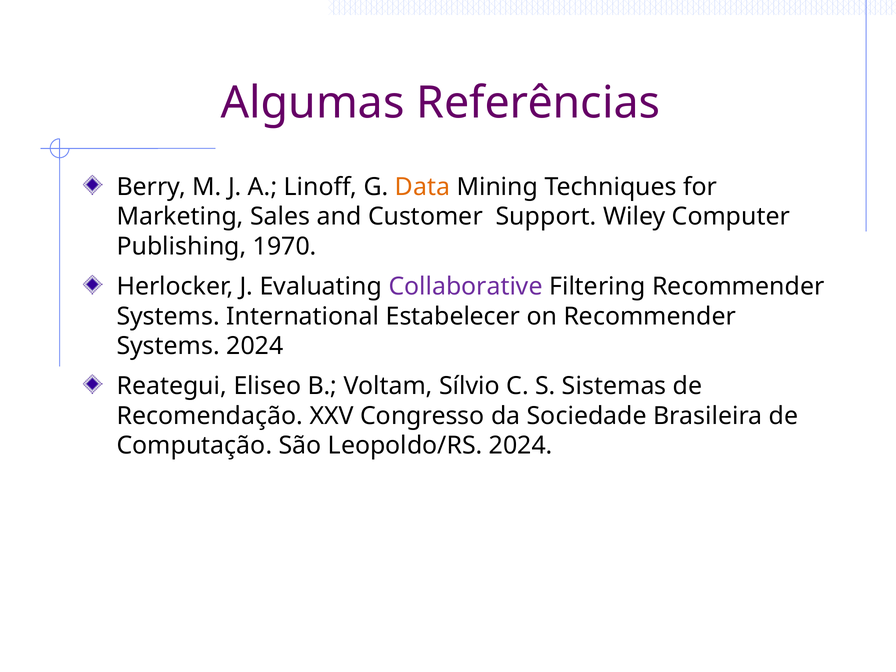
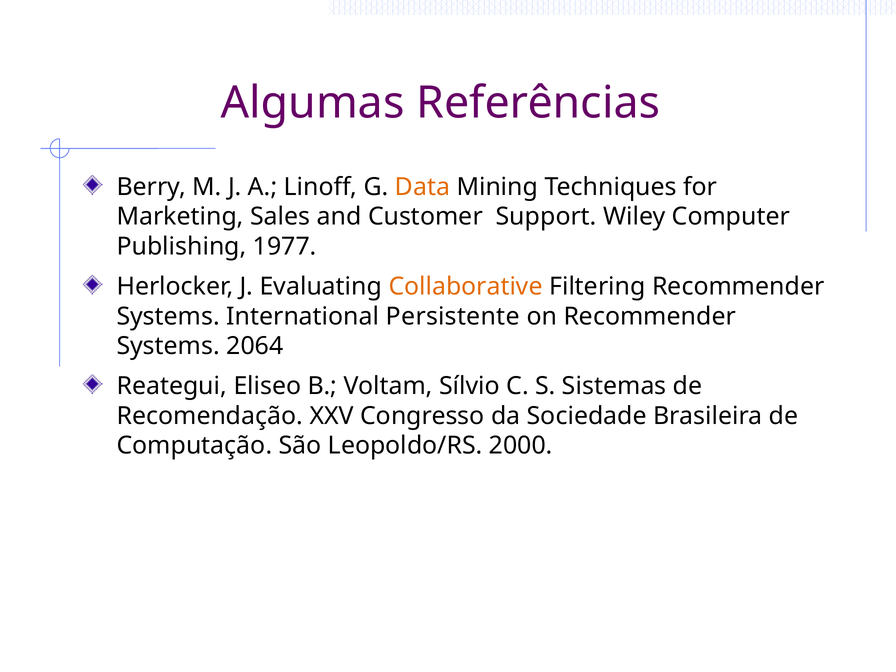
1970: 1970 -> 1977
Collaborative colour: purple -> orange
Estabelecer: Estabelecer -> Persistente
Systems 2024: 2024 -> 2064
Leopoldo/RS 2024: 2024 -> 2000
